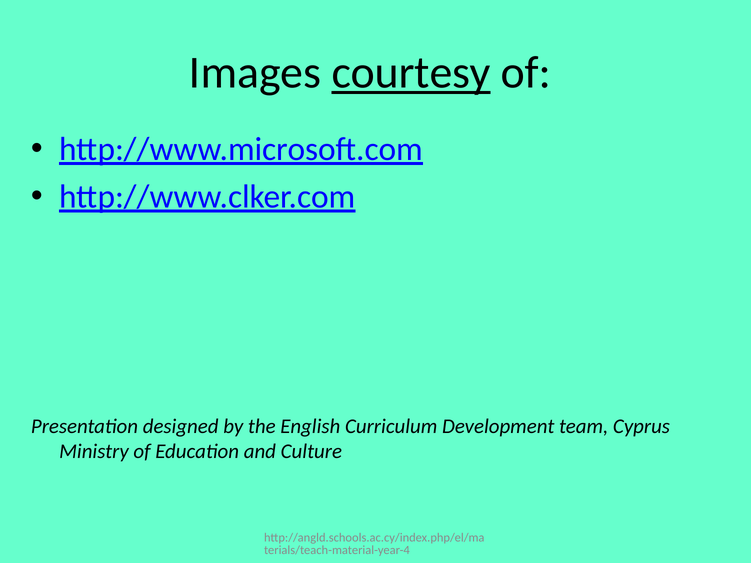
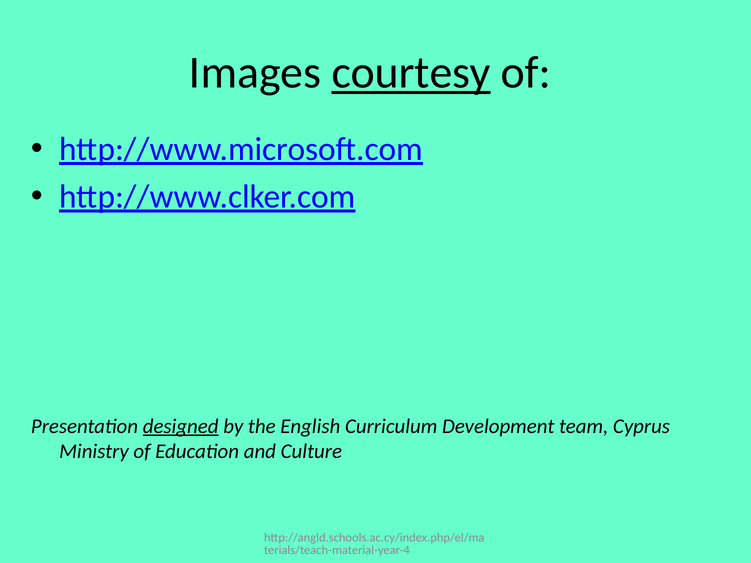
designed underline: none -> present
